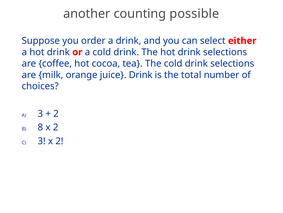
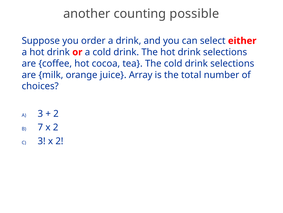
juice Drink: Drink -> Array
8: 8 -> 7
